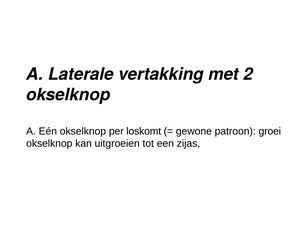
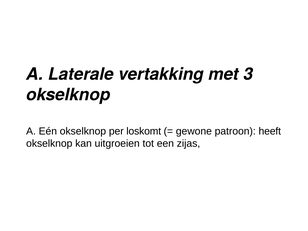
2: 2 -> 3
groei: groei -> heeft
